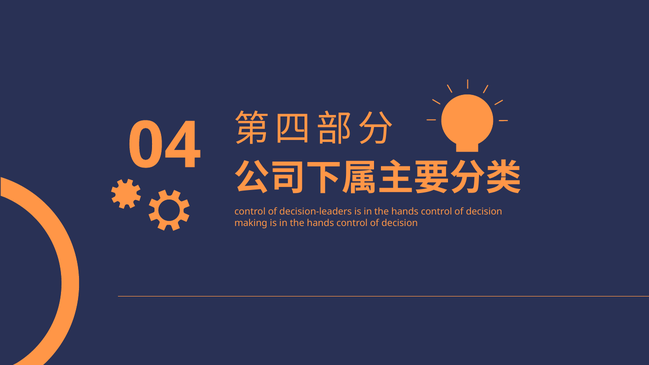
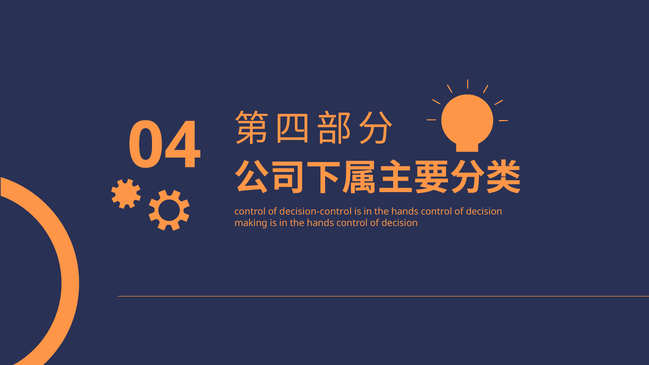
decision-leaders: decision-leaders -> decision-control
